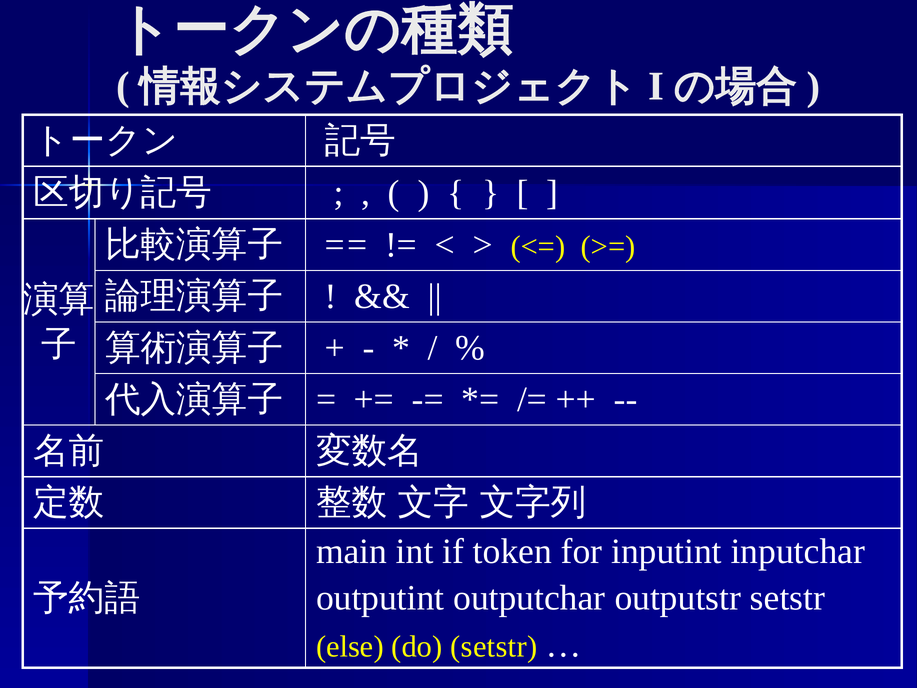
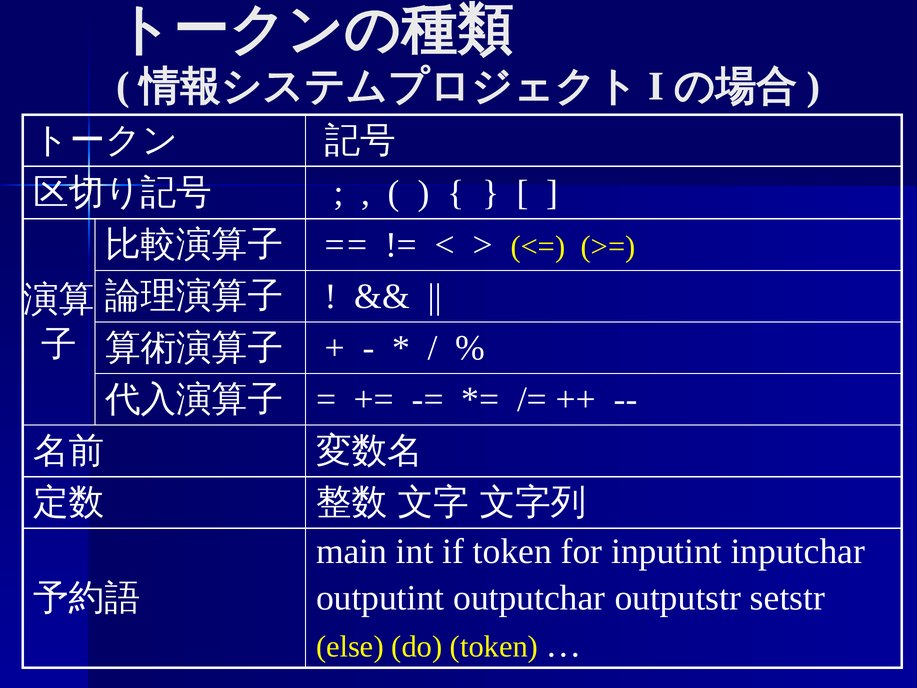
do setstr: setstr -> token
